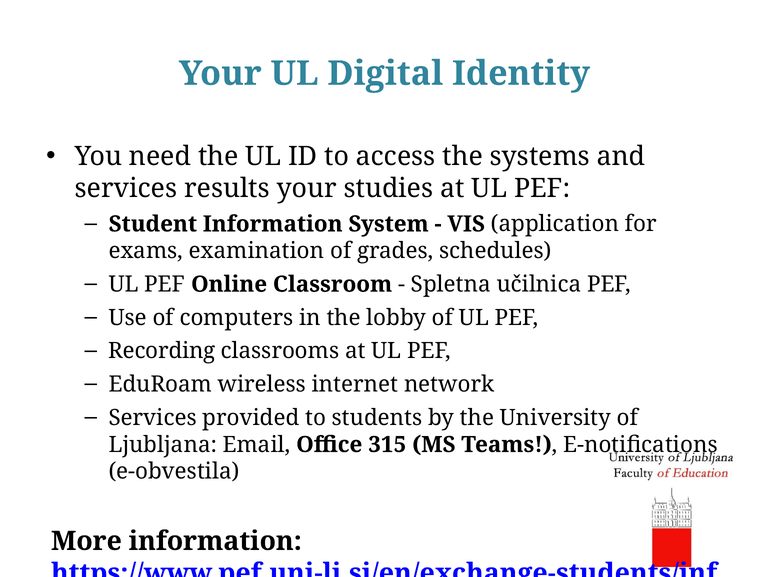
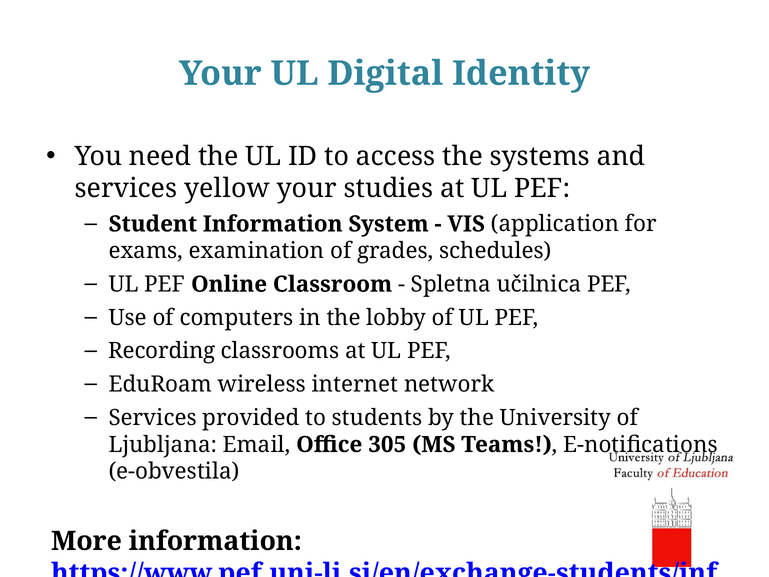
results: results -> yellow
315: 315 -> 305
